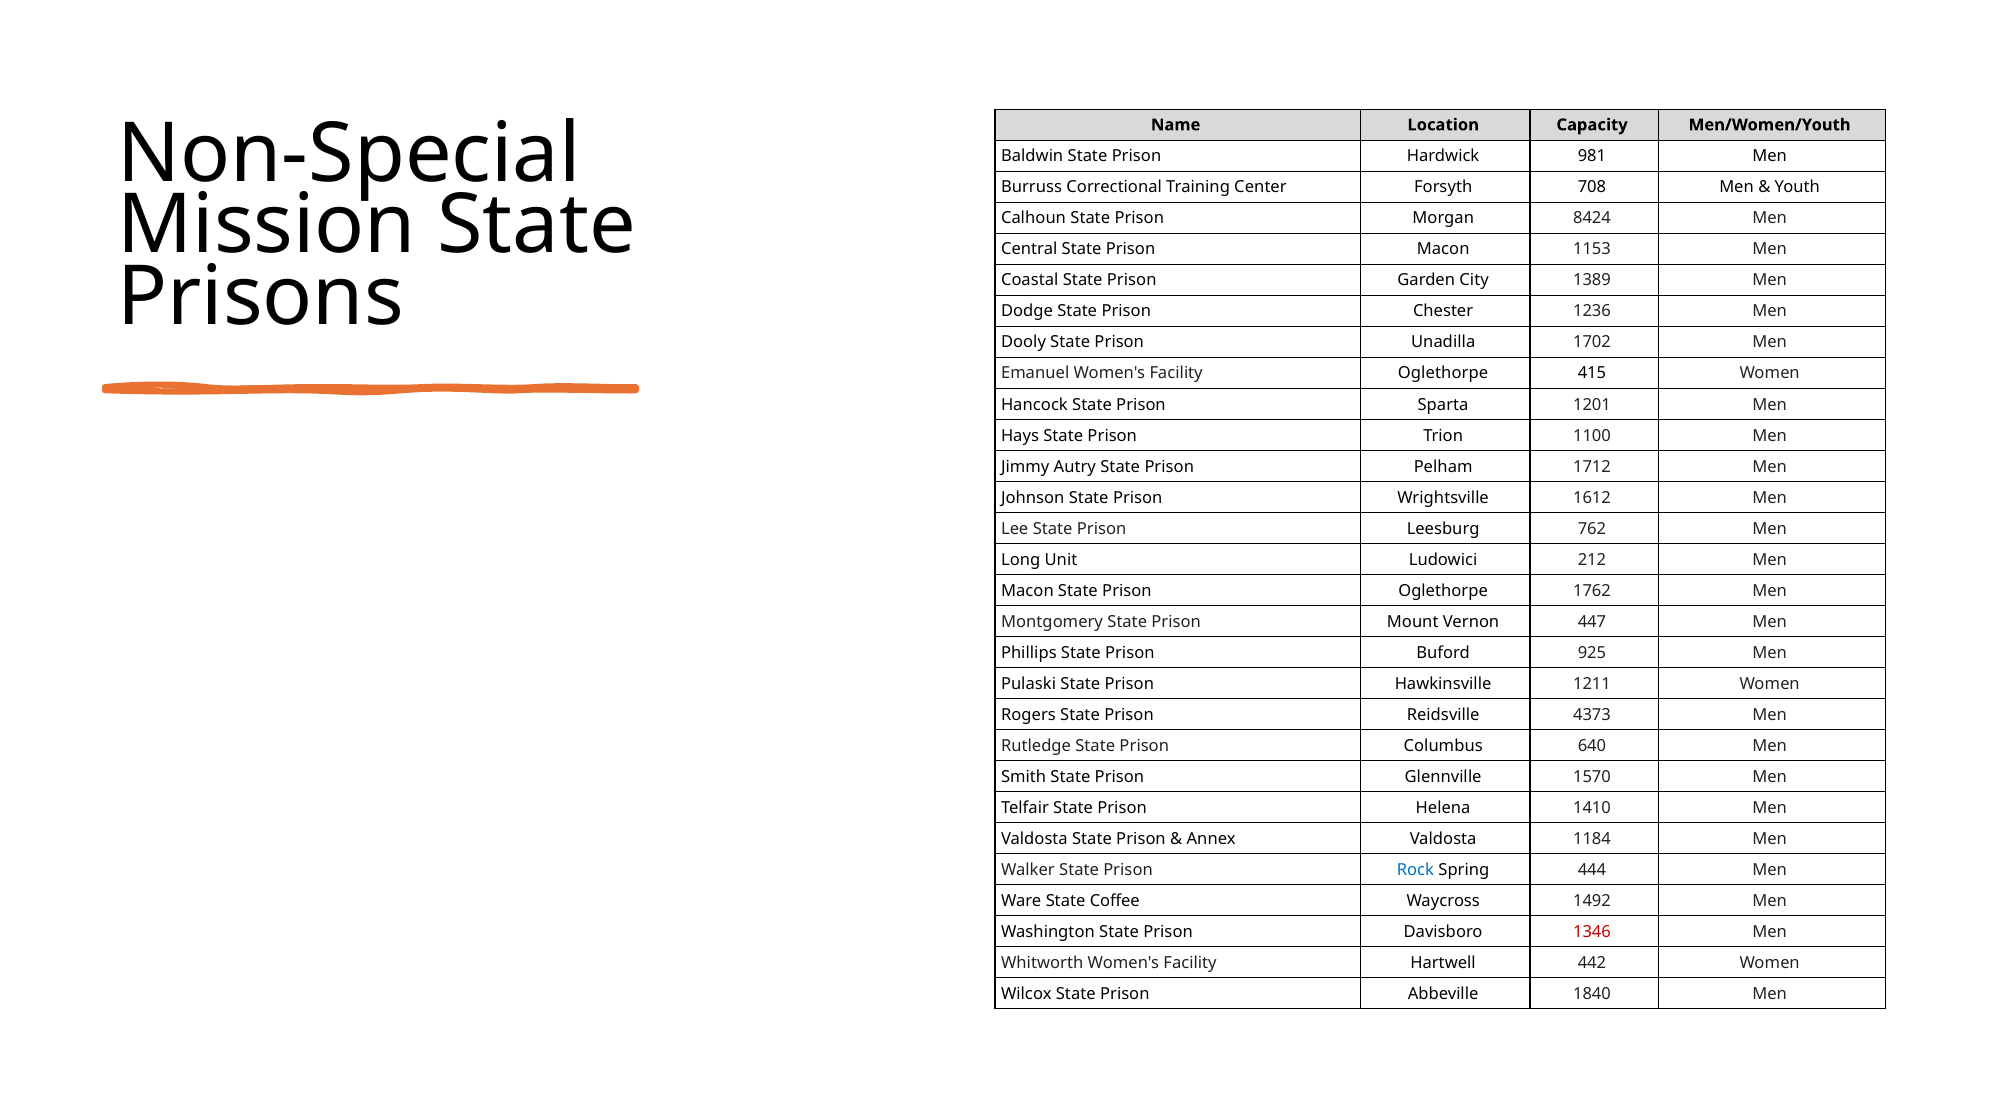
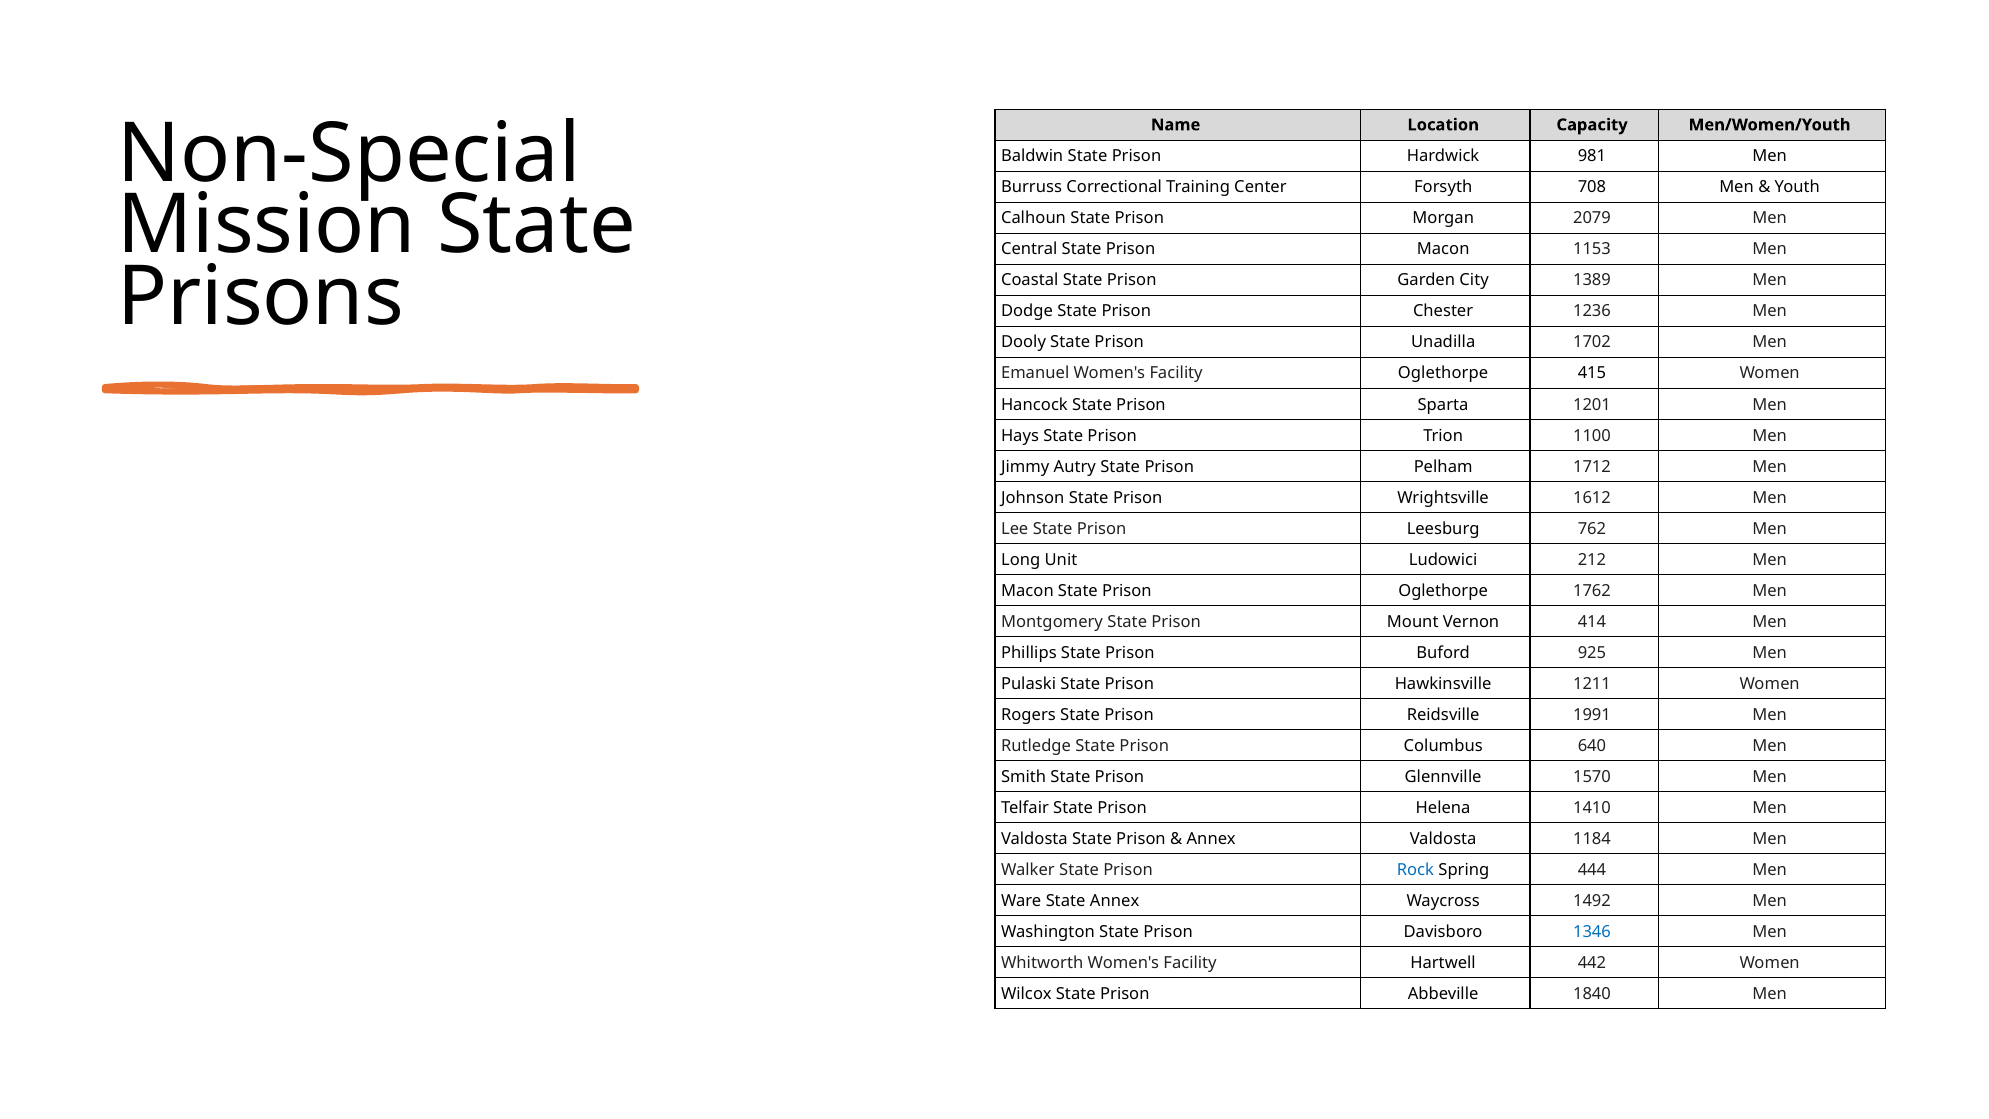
8424: 8424 -> 2079
447: 447 -> 414
4373: 4373 -> 1991
State Coffee: Coffee -> Annex
1346 colour: red -> blue
